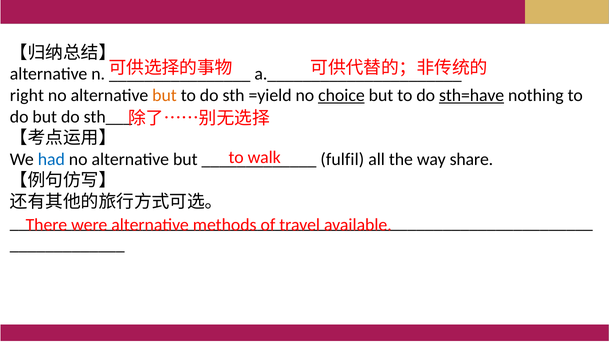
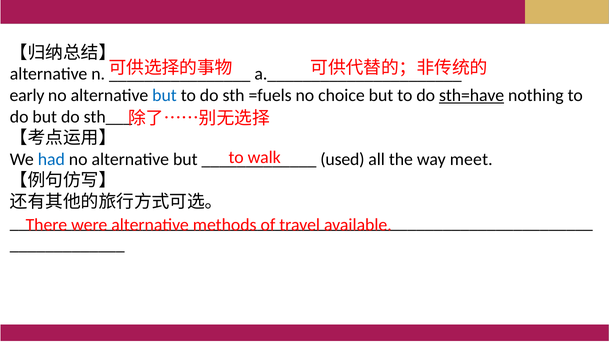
right: right -> early
but at (164, 96) colour: orange -> blue
=yield: =yield -> =fuels
choice underline: present -> none
fulfil: fulfil -> used
share: share -> meet
